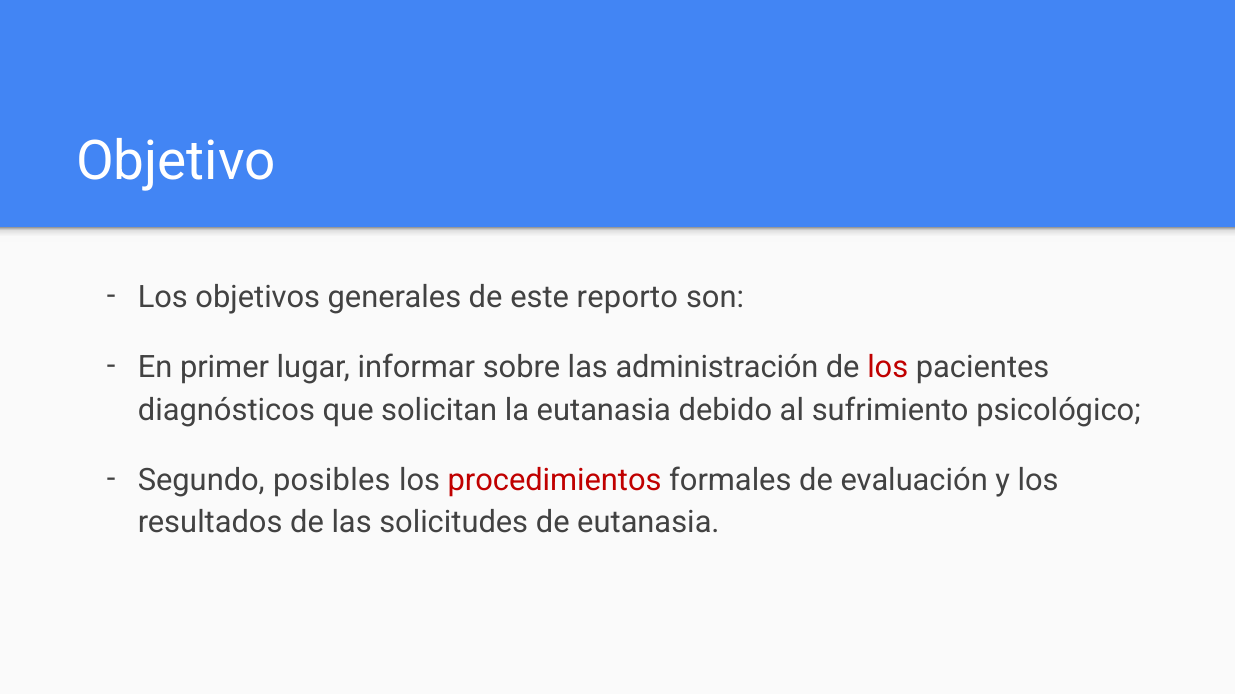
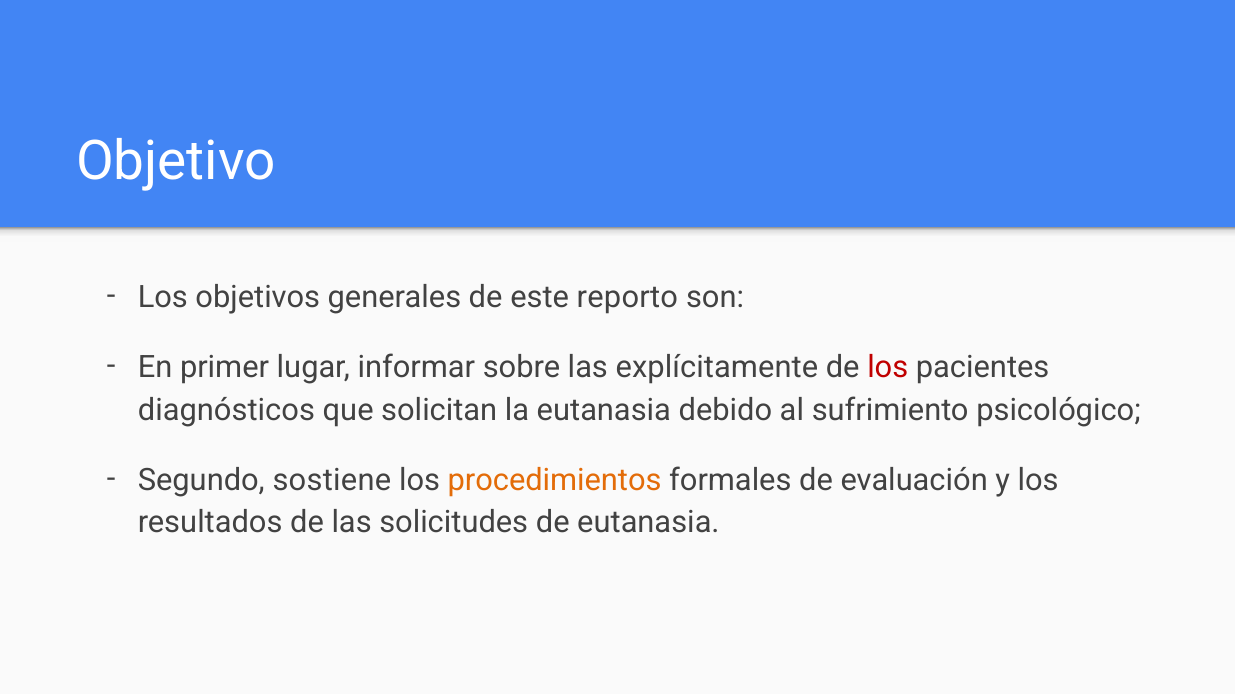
administración: administración -> explícitamente
posibles: posibles -> sostiene
procedimientos colour: red -> orange
